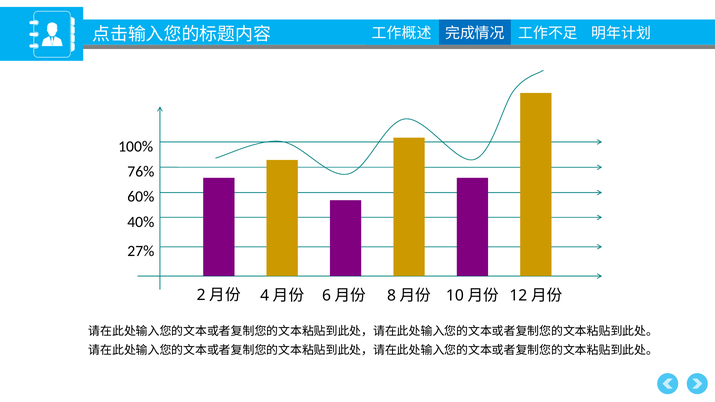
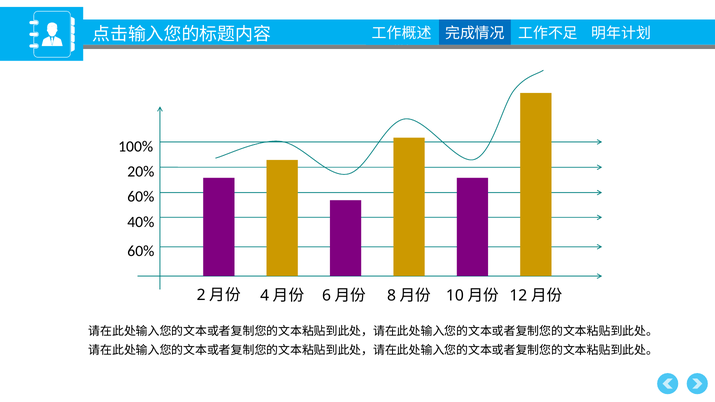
76%: 76% -> 20%
27% at (141, 251): 27% -> 60%
